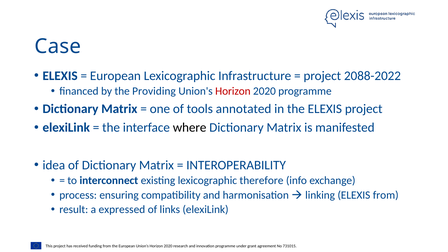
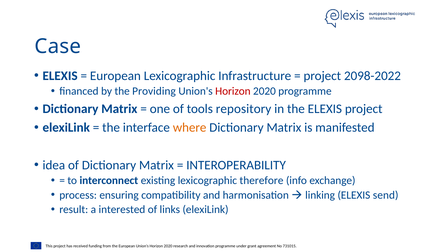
2088-2022: 2088-2022 -> 2098-2022
annotated: annotated -> repository
where colour: black -> orange
ELEXIS from: from -> send
expressed: expressed -> interested
